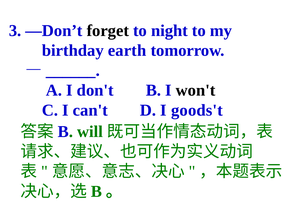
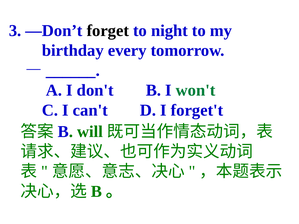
earth: earth -> every
won't colour: black -> green
goods't: goods't -> forget't
